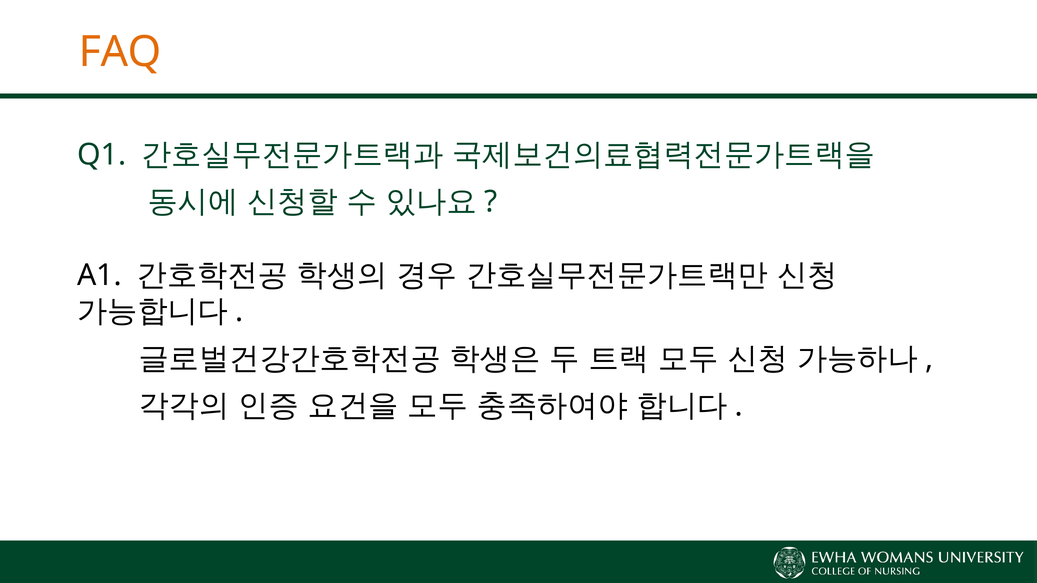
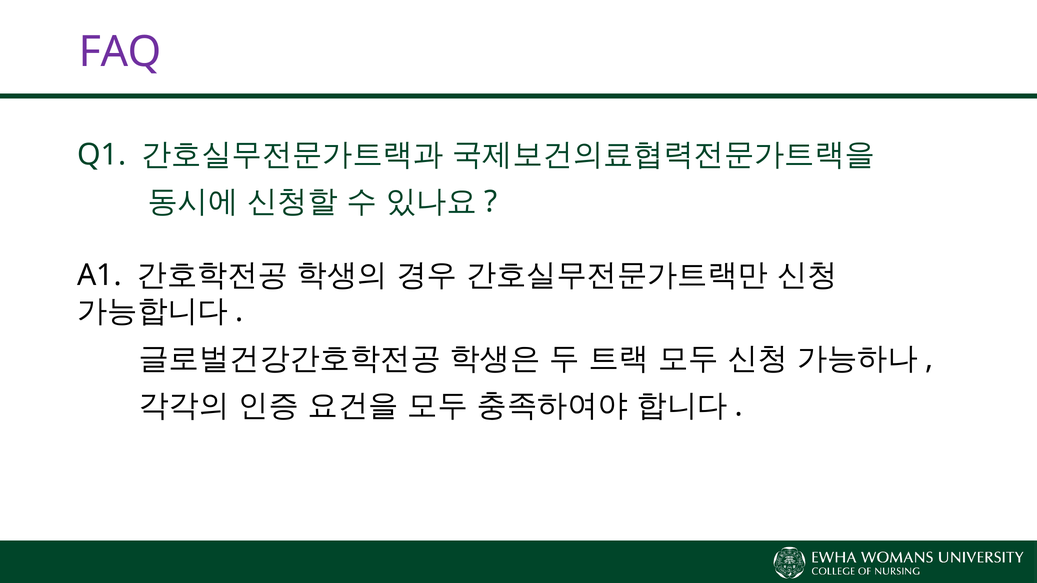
FAQ colour: orange -> purple
